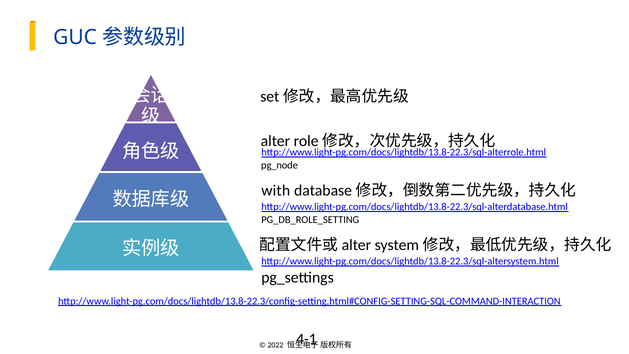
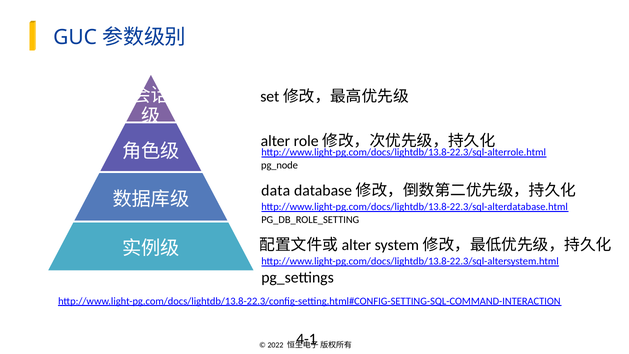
with: with -> data
